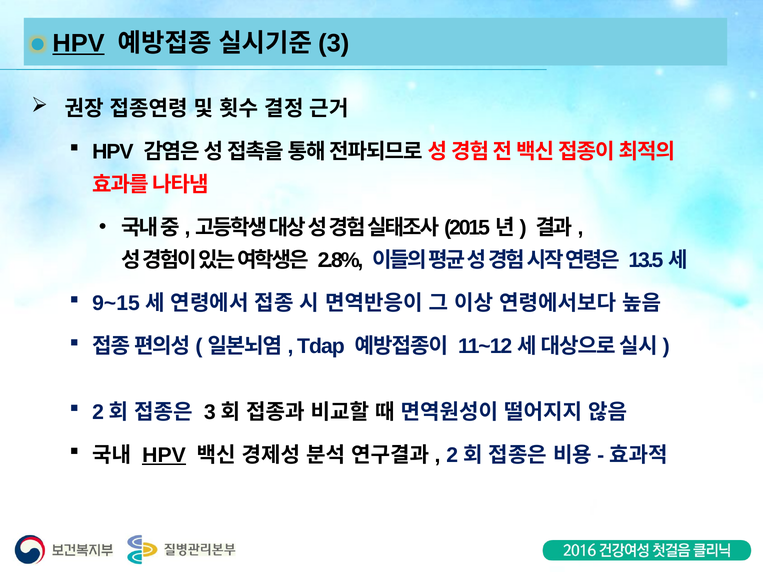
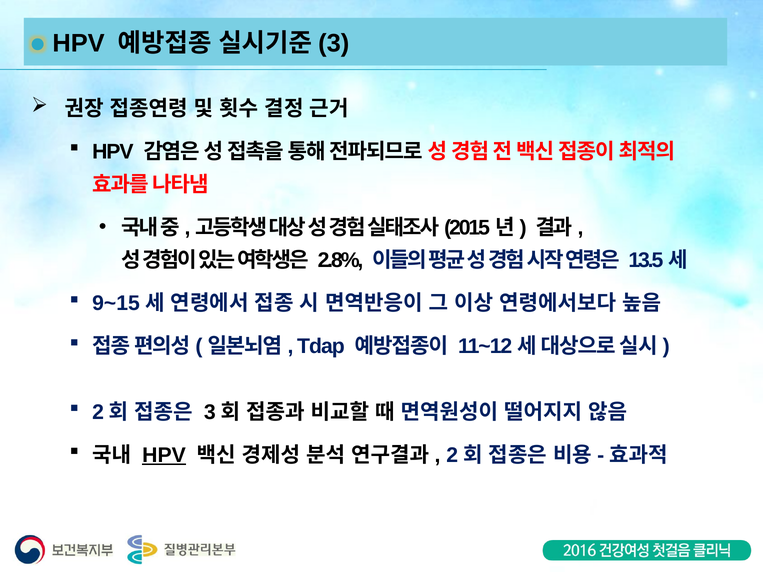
HPV at (79, 43) underline: present -> none
